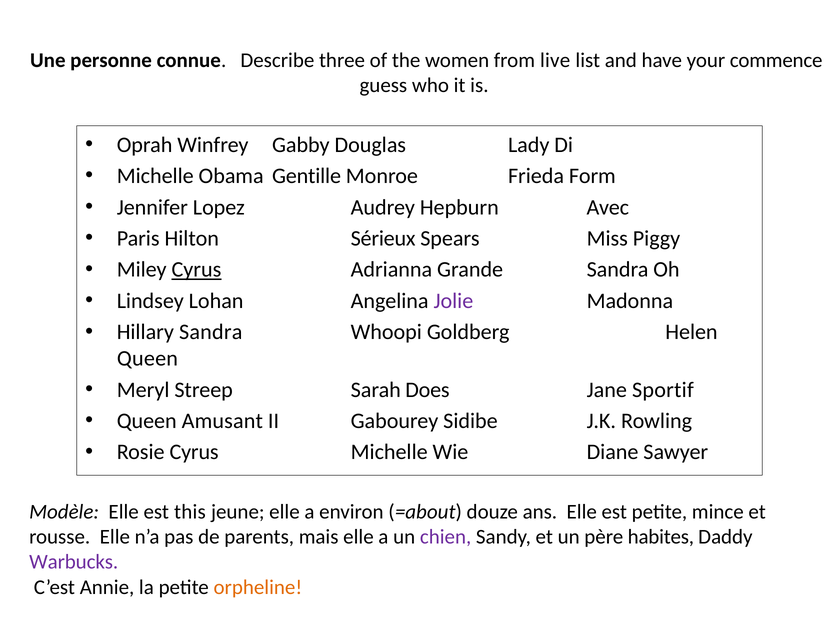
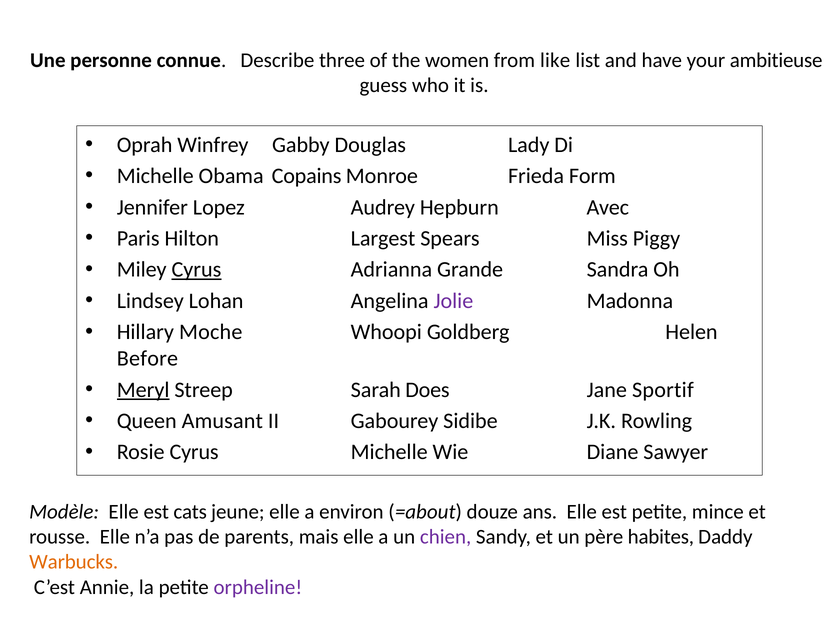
live: live -> like
commence: commence -> ambitieuse
Gentille: Gentille -> Copains
Sérieux: Sérieux -> Largest
Hillary Sandra: Sandra -> Moche
Queen at (147, 359): Queen -> Before
Meryl underline: none -> present
this: this -> cats
Warbucks colour: purple -> orange
orpheline colour: orange -> purple
